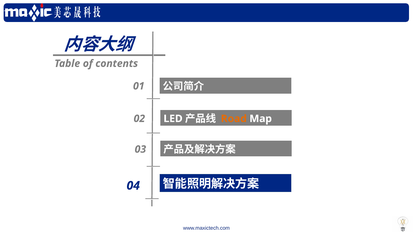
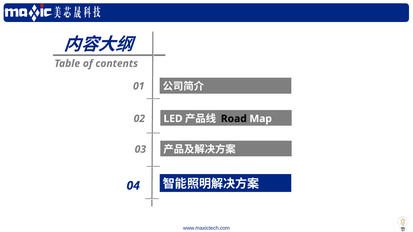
Road colour: orange -> black
